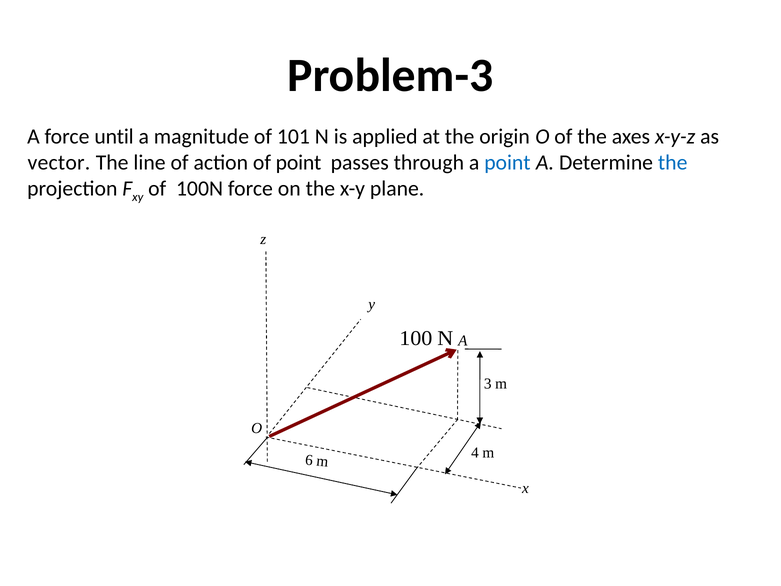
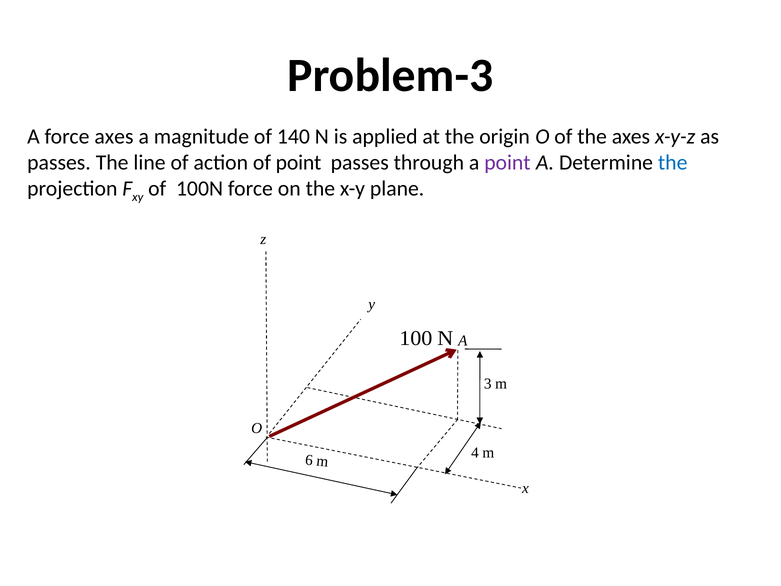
force until: until -> axes
101: 101 -> 140
vector at (59, 163): vector -> passes
point at (507, 163) colour: blue -> purple
